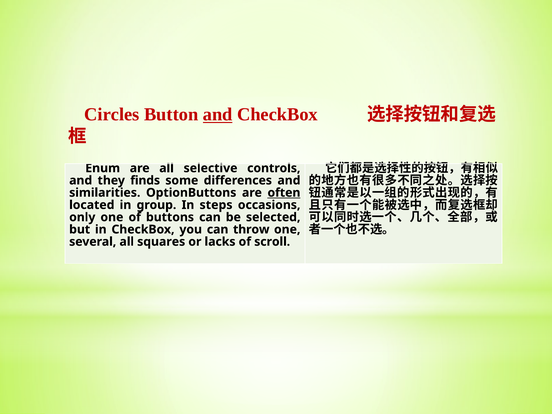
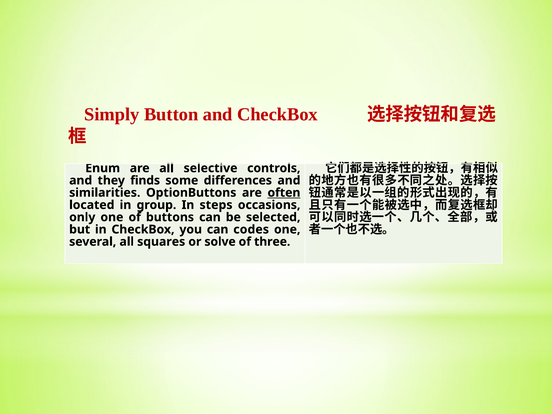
Circles: Circles -> Simply
and at (218, 114) underline: present -> none
throw: throw -> codes
lacks: lacks -> solve
scroll: scroll -> three
